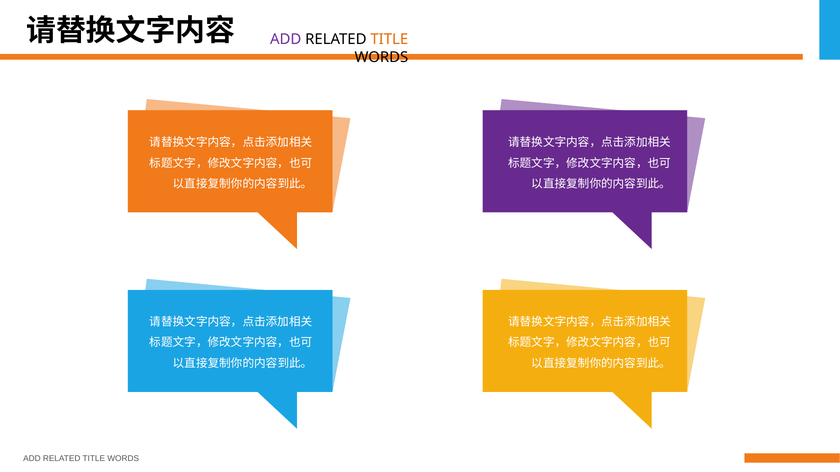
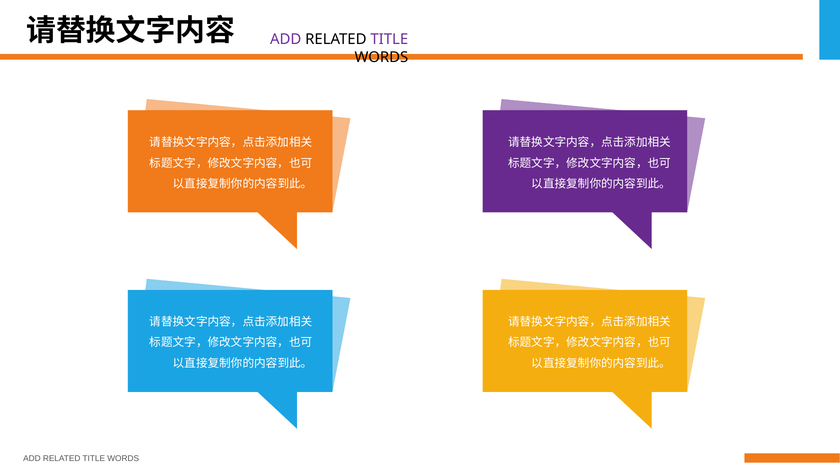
TITLE at (389, 39) colour: orange -> purple
